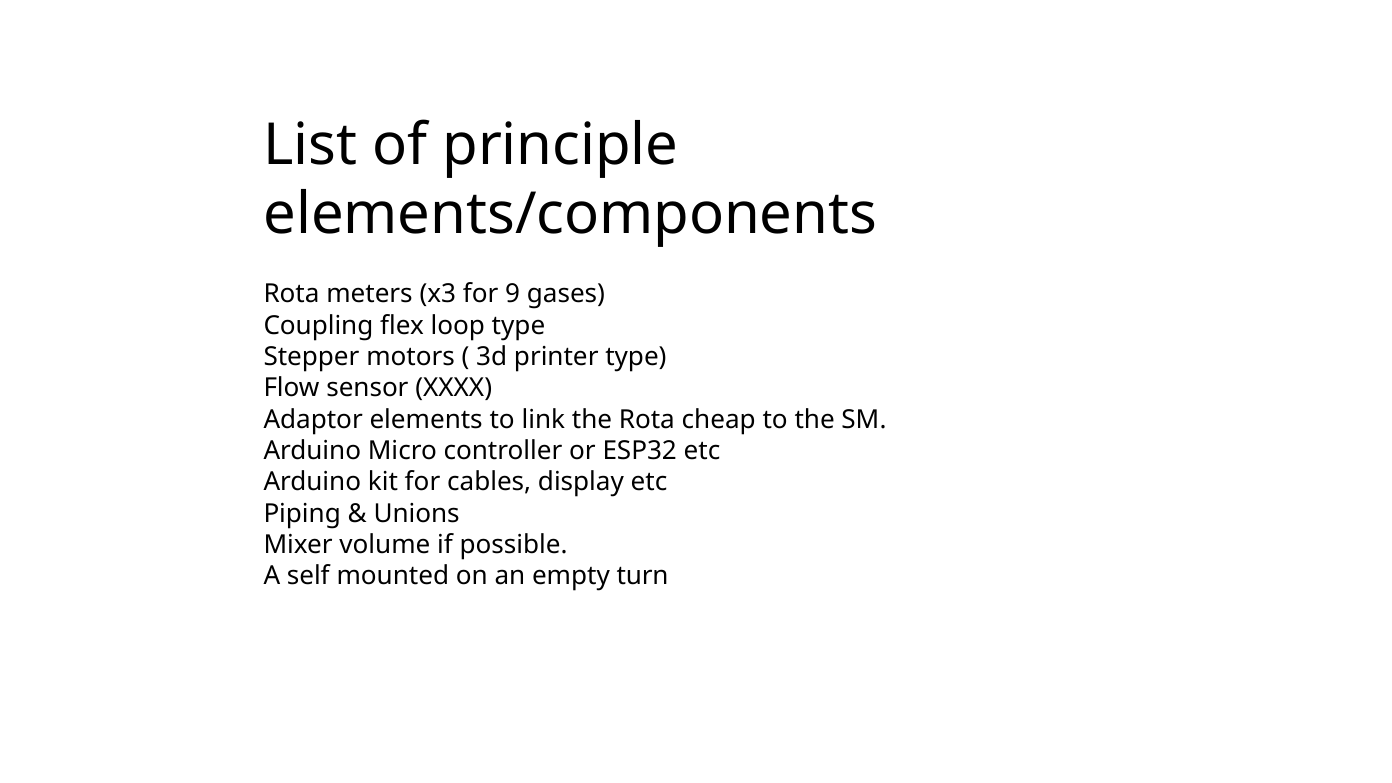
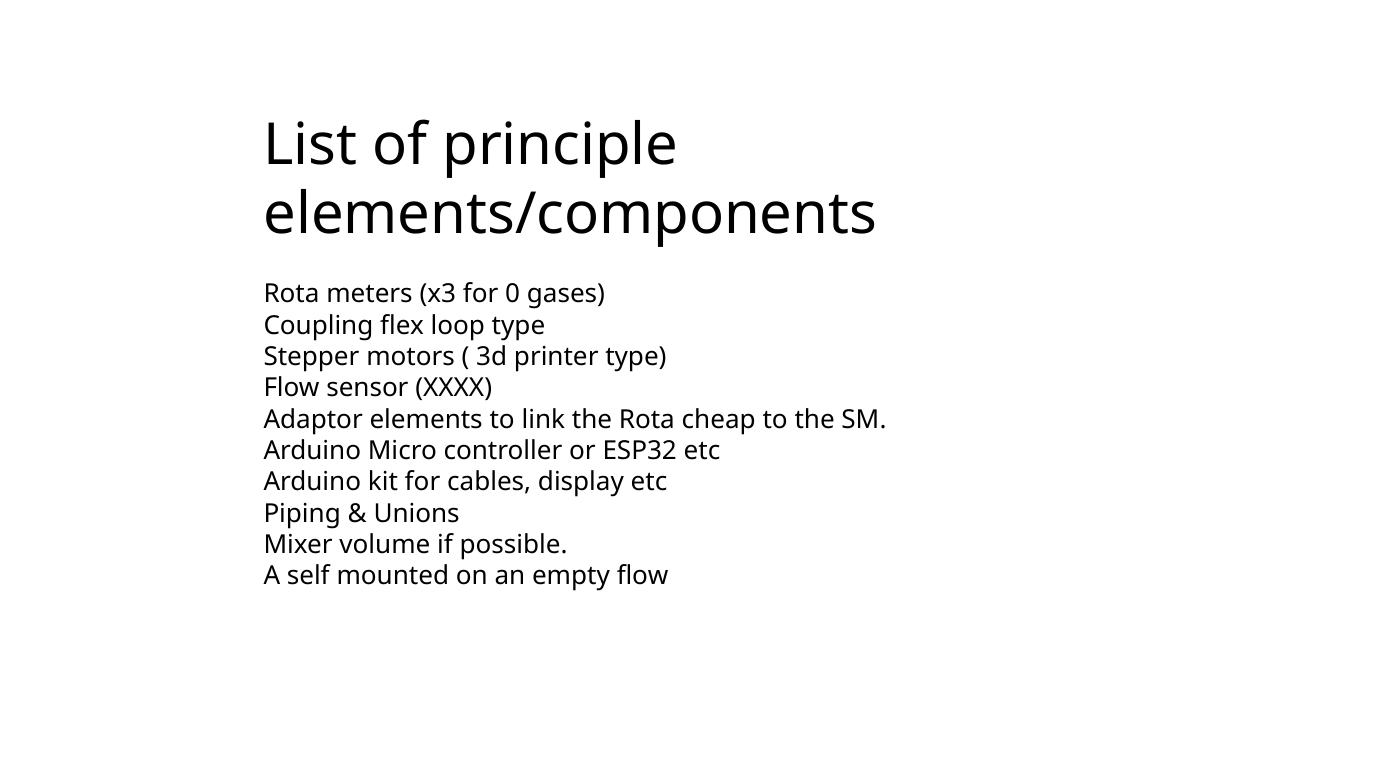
9: 9 -> 0
empty turn: turn -> flow
